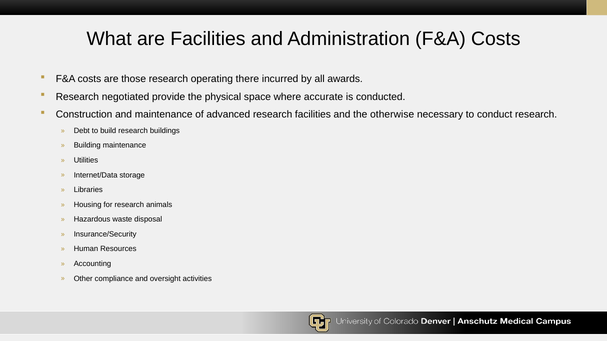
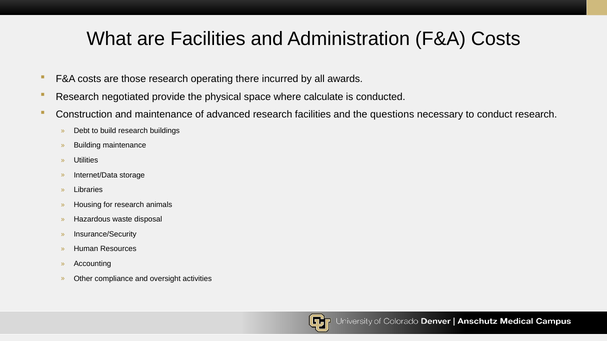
accurate: accurate -> calculate
otherwise: otherwise -> questions
